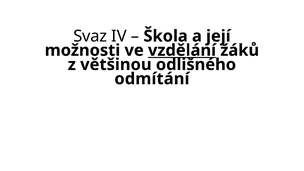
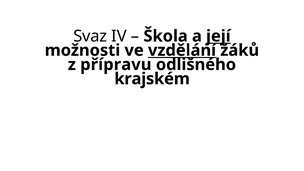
její underline: none -> present
většinou: většinou -> přípravu
odmítání: odmítání -> krajském
